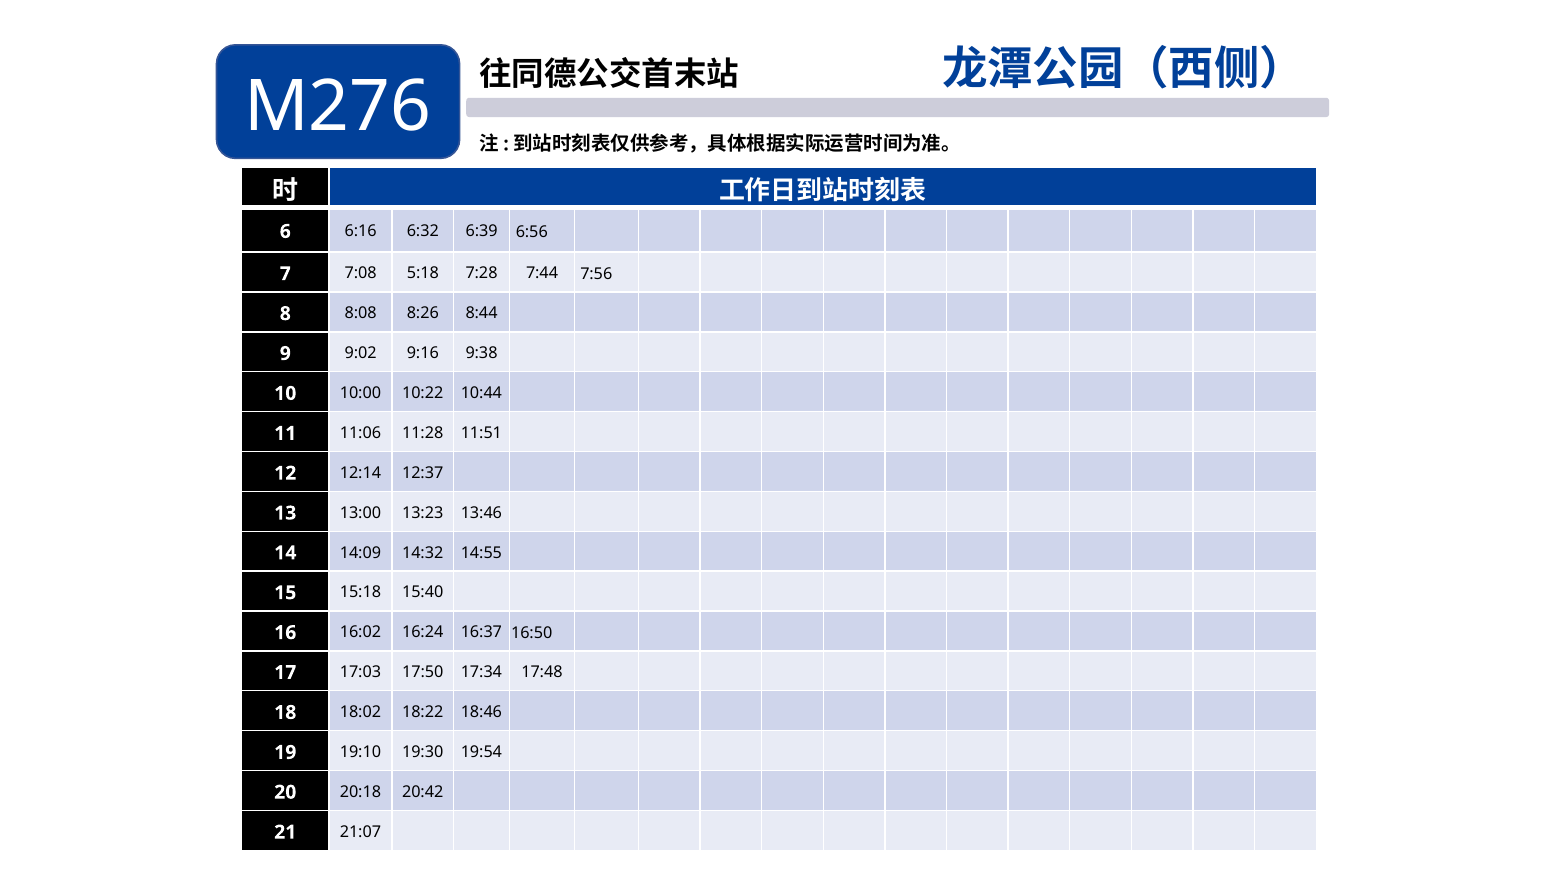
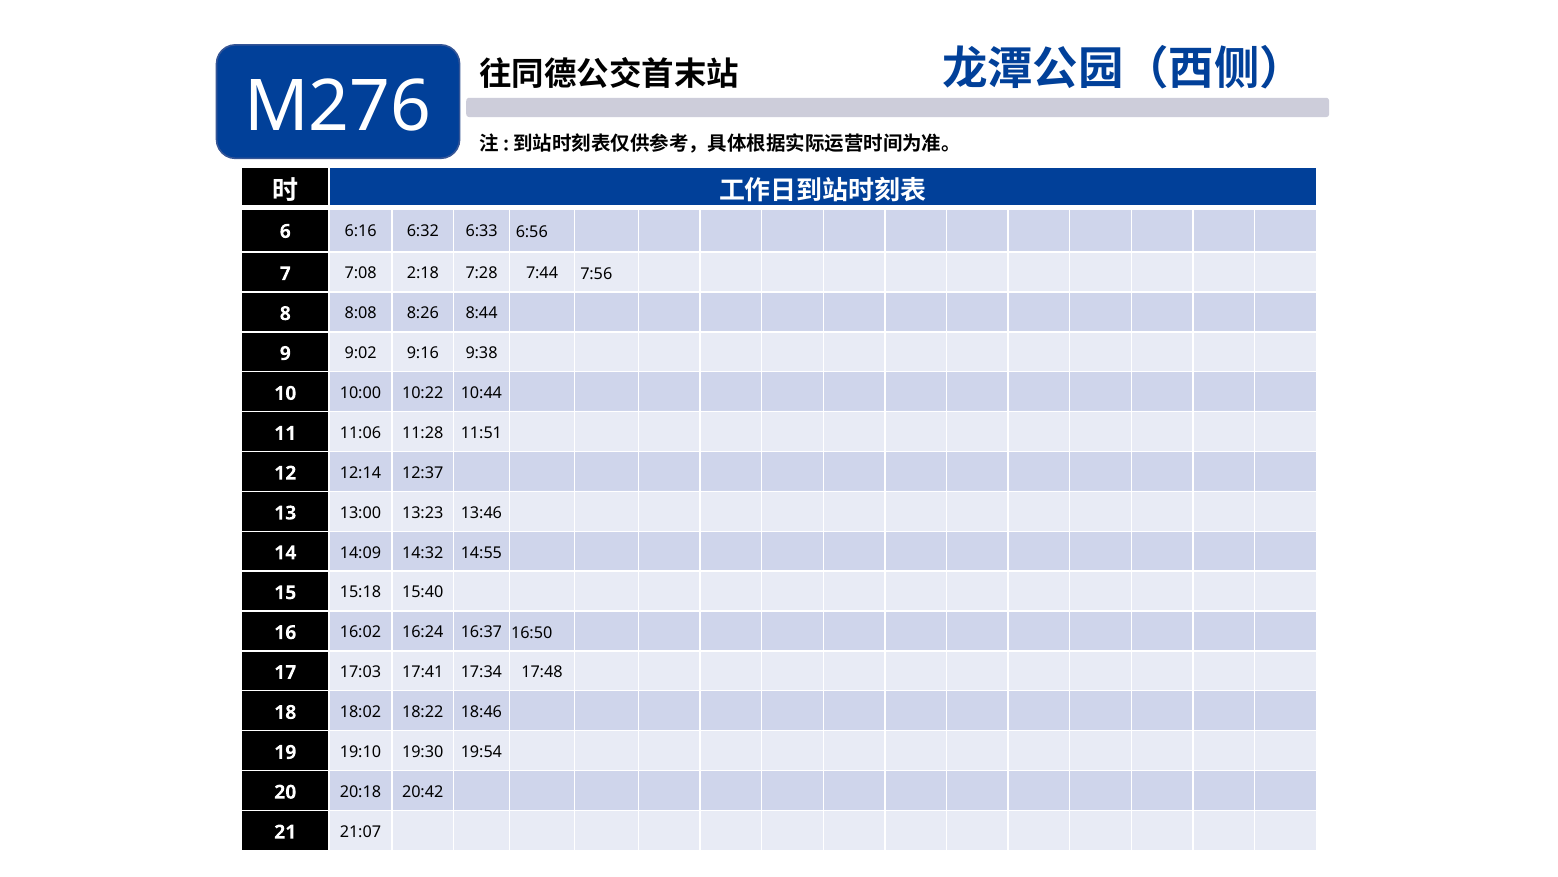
6:39: 6:39 -> 6:33
5:18: 5:18 -> 2:18
17:50: 17:50 -> 17:41
